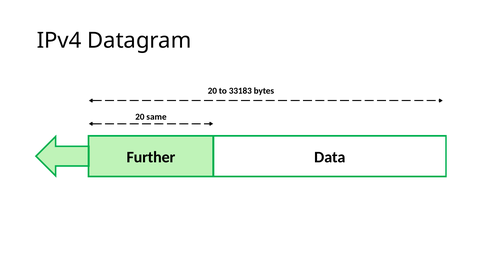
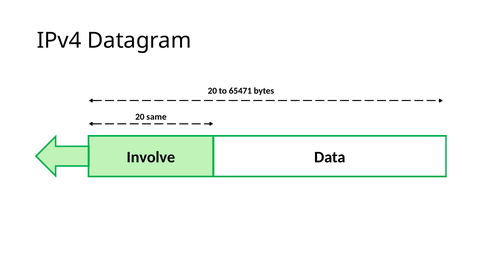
33183: 33183 -> 65471
Further: Further -> Involve
